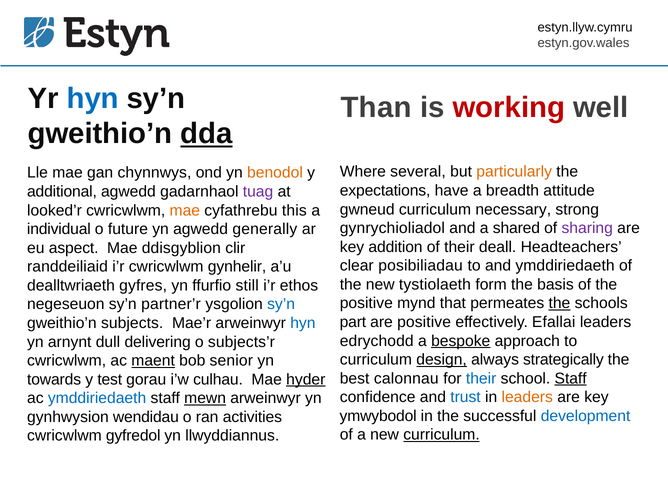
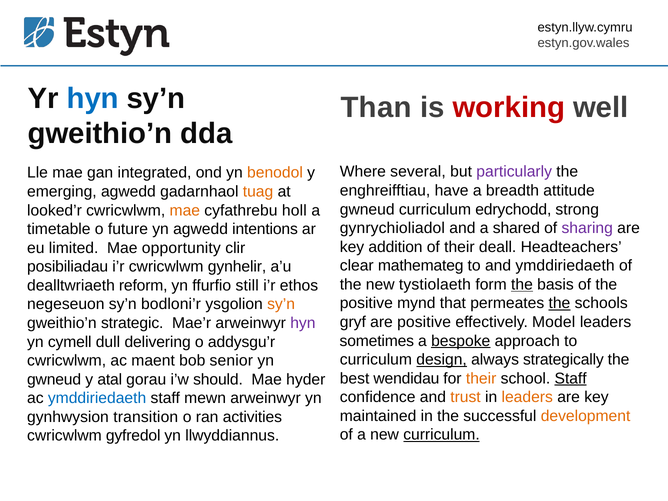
dda underline: present -> none
particularly colour: orange -> purple
chynnwys: chynnwys -> integrated
expectations: expectations -> enghreifftiau
additional: additional -> emerging
tuag colour: purple -> orange
necessary: necessary -> edrychodd
this: this -> holl
individual: individual -> timetable
generally: generally -> intentions
aspect: aspect -> limited
ddisgyblion: ddisgyblion -> opportunity
posibiliadau: posibiliadau -> mathemateg
randdeiliaid: randdeiliaid -> posibiliadau
the at (522, 285) underline: none -> present
gyfres: gyfres -> reform
partner’r: partner’r -> bodloni’r
sy’n at (281, 304) colour: blue -> orange
part: part -> gryf
Efallai: Efallai -> Model
subjects: subjects -> strategic
hyn at (303, 323) colour: blue -> purple
edrychodd: edrychodd -> sometimes
arnynt: arnynt -> cymell
subjects’r: subjects’r -> addysgu’r
maent underline: present -> none
calonnau: calonnau -> wendidau
their at (481, 378) colour: blue -> orange
towards at (54, 379): towards -> gwneud
test: test -> atal
culhau: culhau -> should
hyder underline: present -> none
trust colour: blue -> orange
mewn underline: present -> none
ymwybodol: ymwybodol -> maintained
development colour: blue -> orange
wendidau: wendidau -> transition
